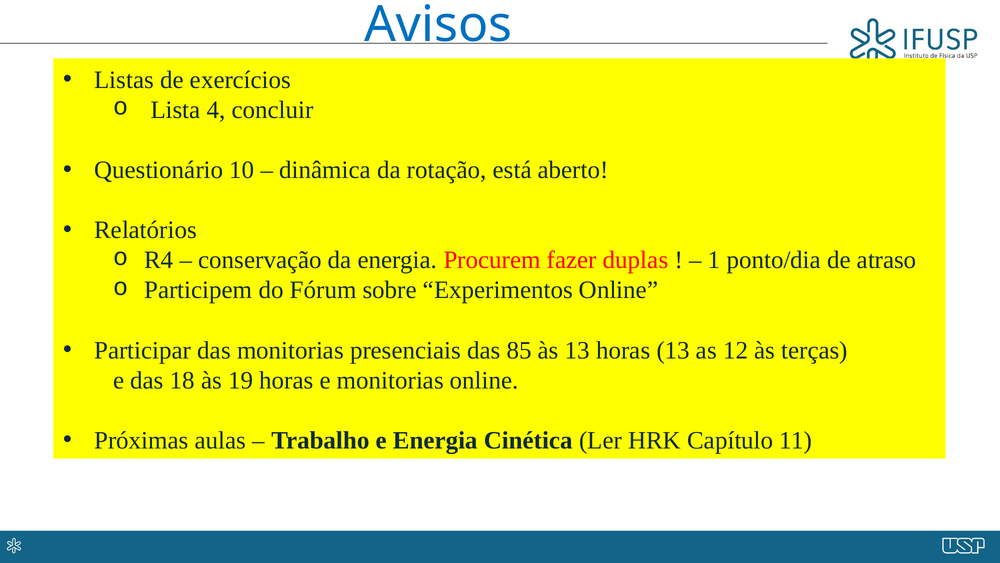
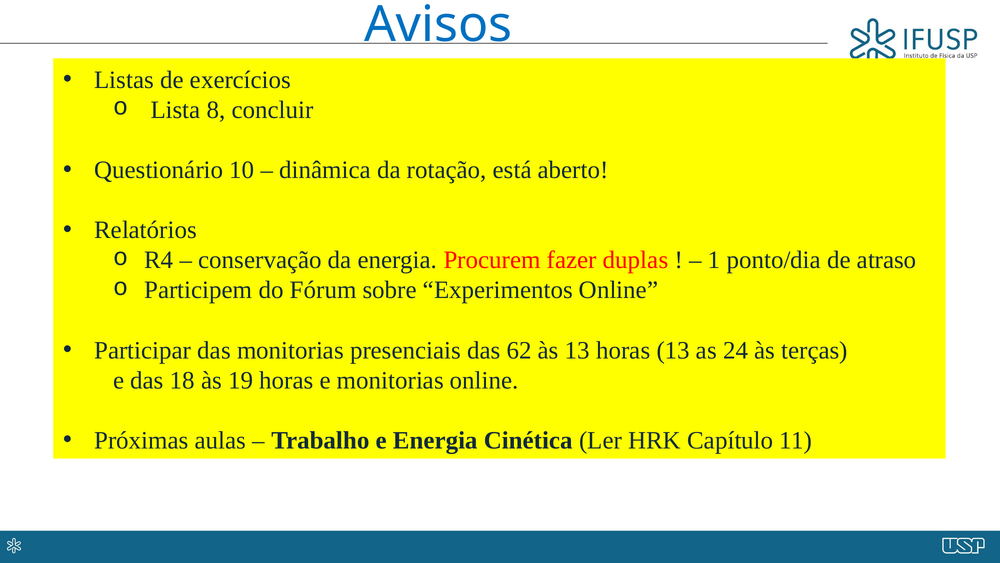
4: 4 -> 8
85: 85 -> 62
12: 12 -> 24
